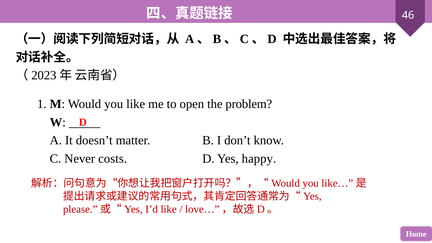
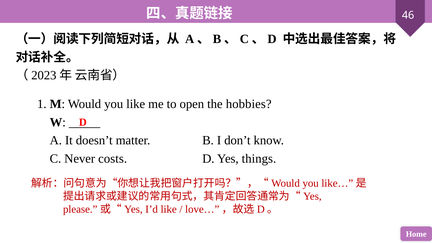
problem: problem -> hobbies
happy: happy -> things
